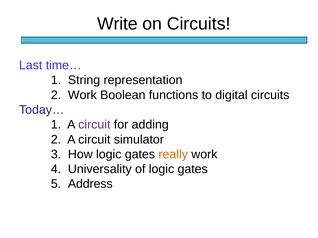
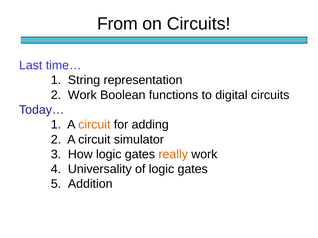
Write: Write -> From
circuit at (94, 125) colour: purple -> orange
Address: Address -> Addition
